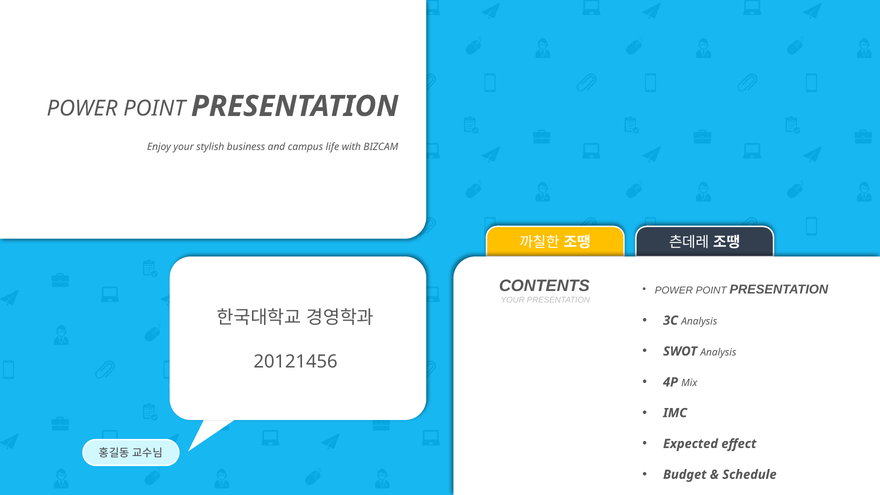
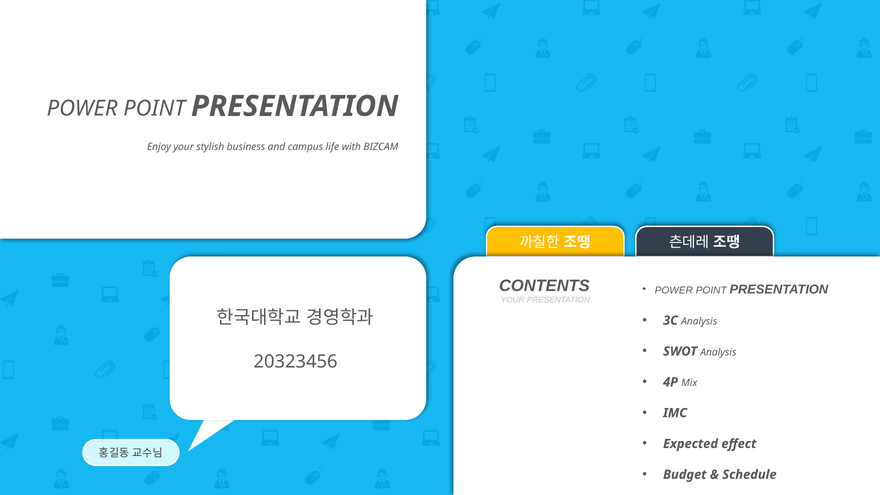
20121456: 20121456 -> 20323456
